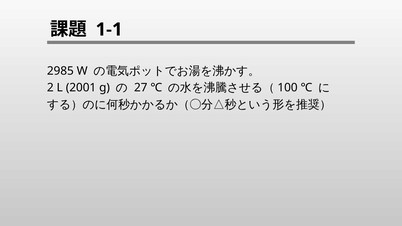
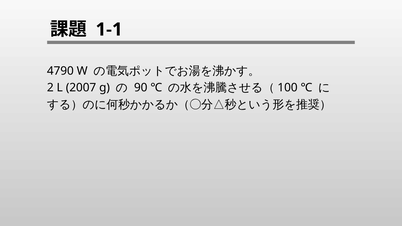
2985: 2985 -> 4790
2001: 2001 -> 2007
27: 27 -> 90
